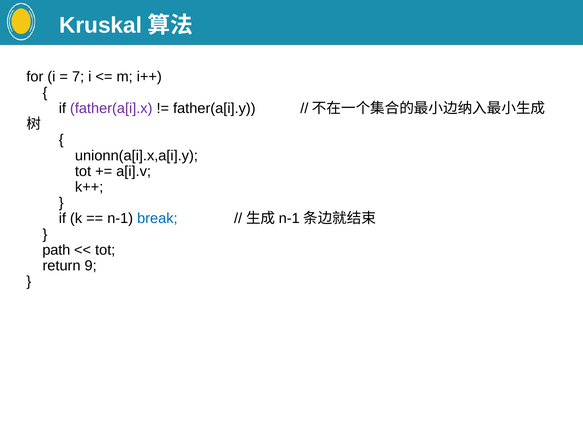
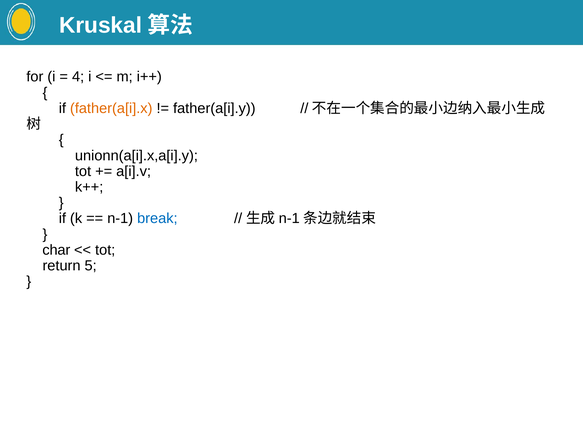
7: 7 -> 4
father(a[i].x colour: purple -> orange
path: path -> char
9: 9 -> 5
